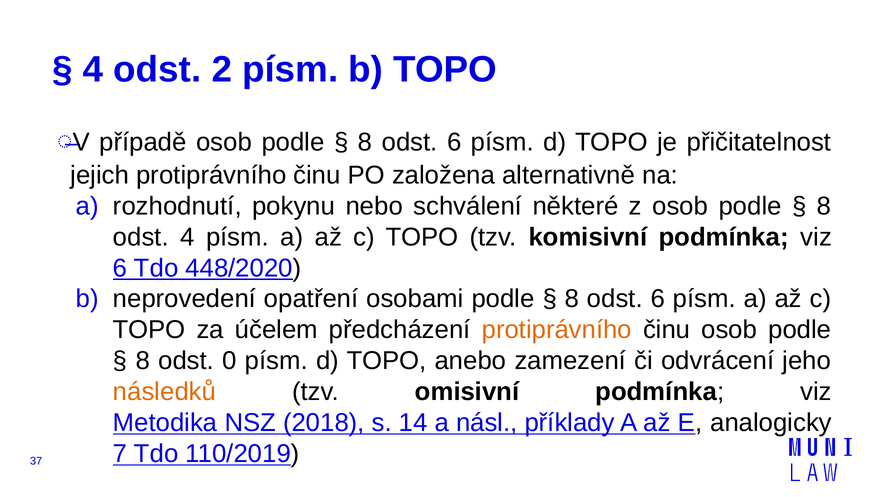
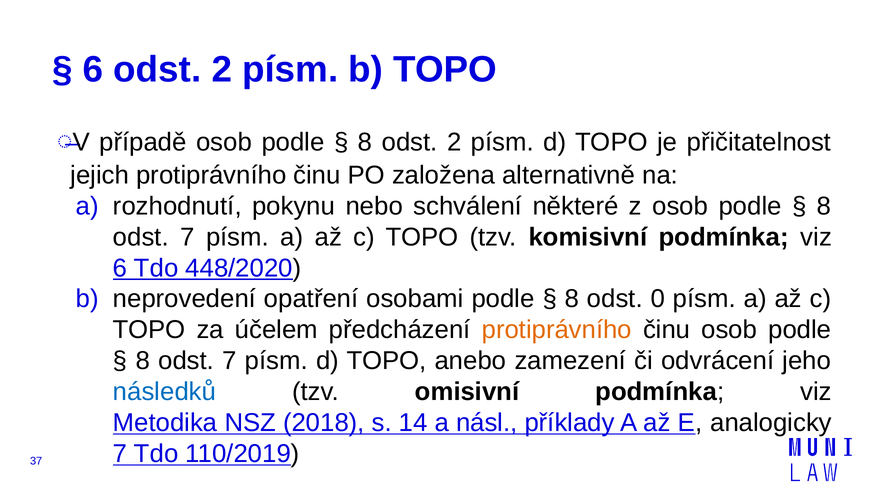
4 at (93, 70): 4 -> 6
6 at (454, 142): 6 -> 2
4 at (187, 237): 4 -> 7
6 at (658, 299): 6 -> 0
0 at (229, 361): 0 -> 7
následků colour: orange -> blue
